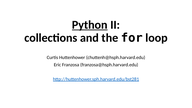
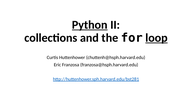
loop underline: none -> present
